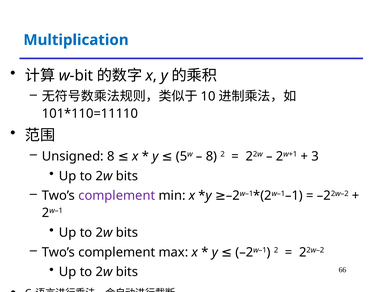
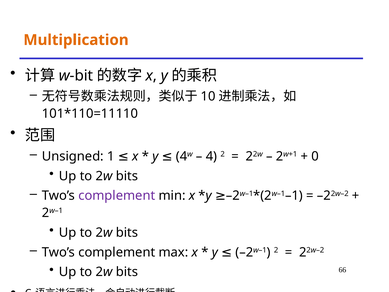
Multiplication colour: blue -> orange
Unsigned 8: 8 -> 1
y 5: 5 -> 4
8 at (211, 156): 8 -> 4
3: 3 -> 0
